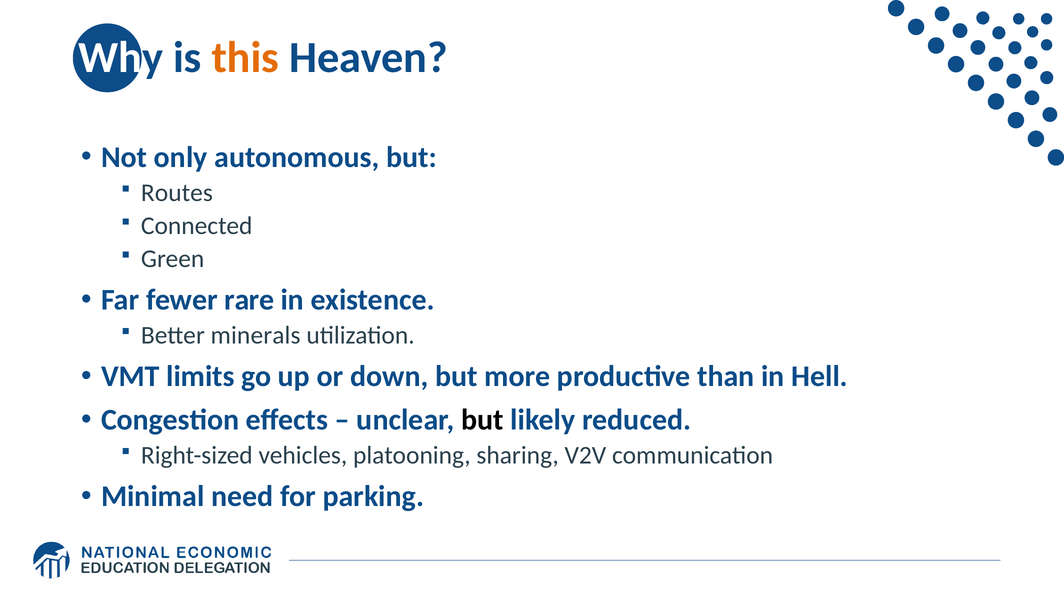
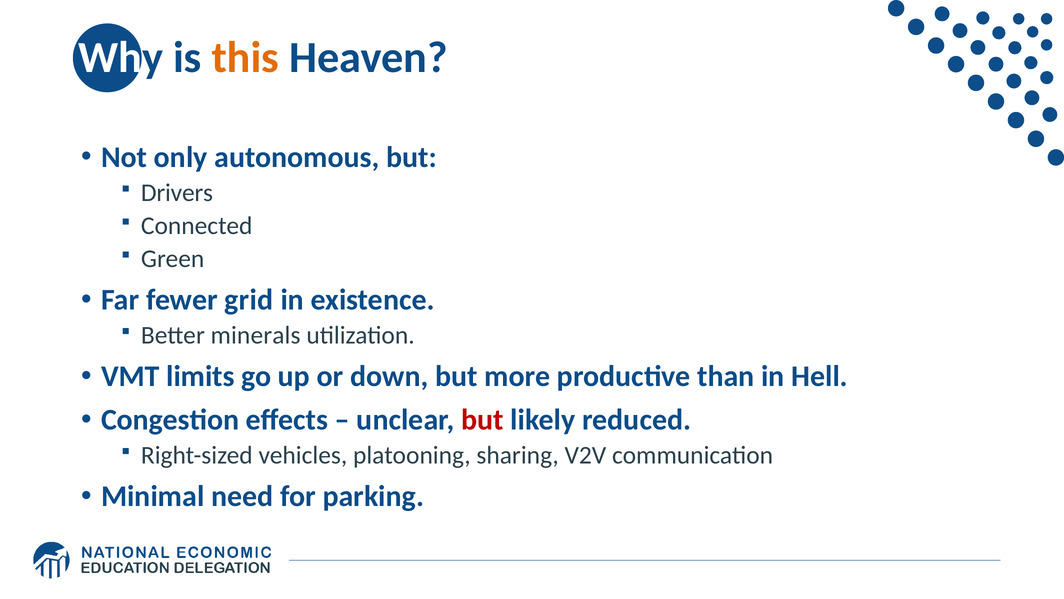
Routes: Routes -> Drivers
rare: rare -> grid
but at (482, 420) colour: black -> red
